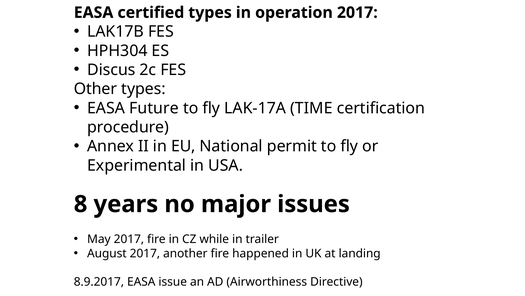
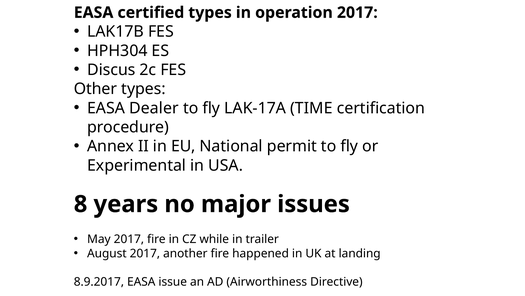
Future: Future -> Dealer
